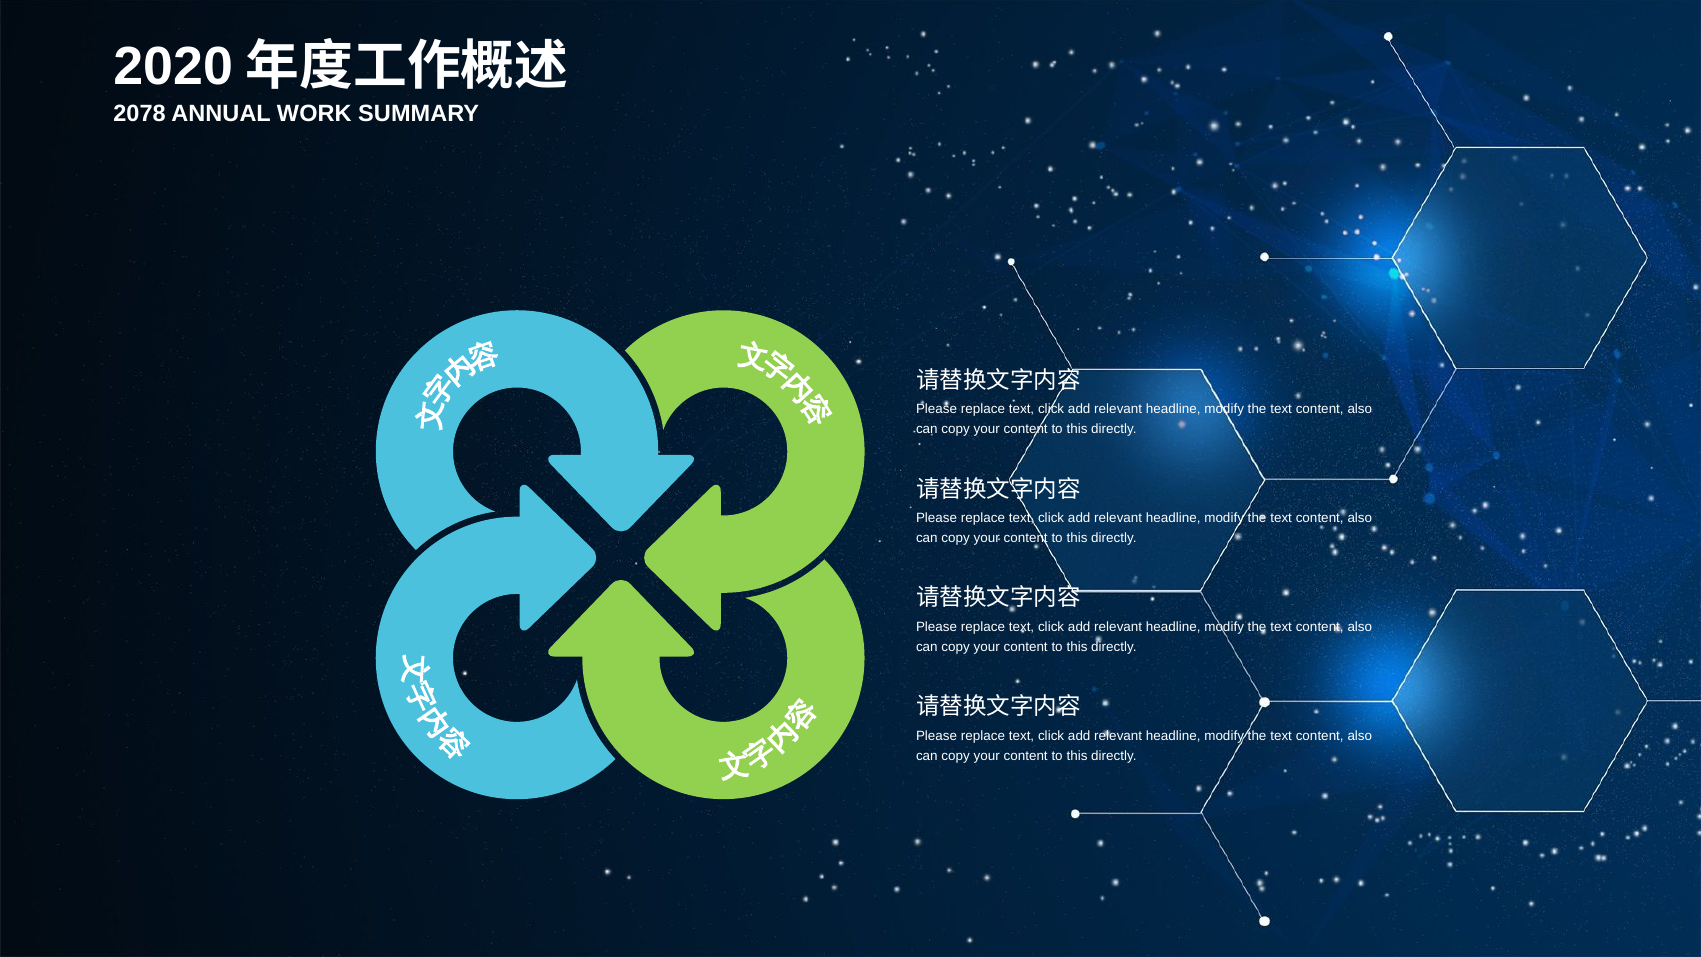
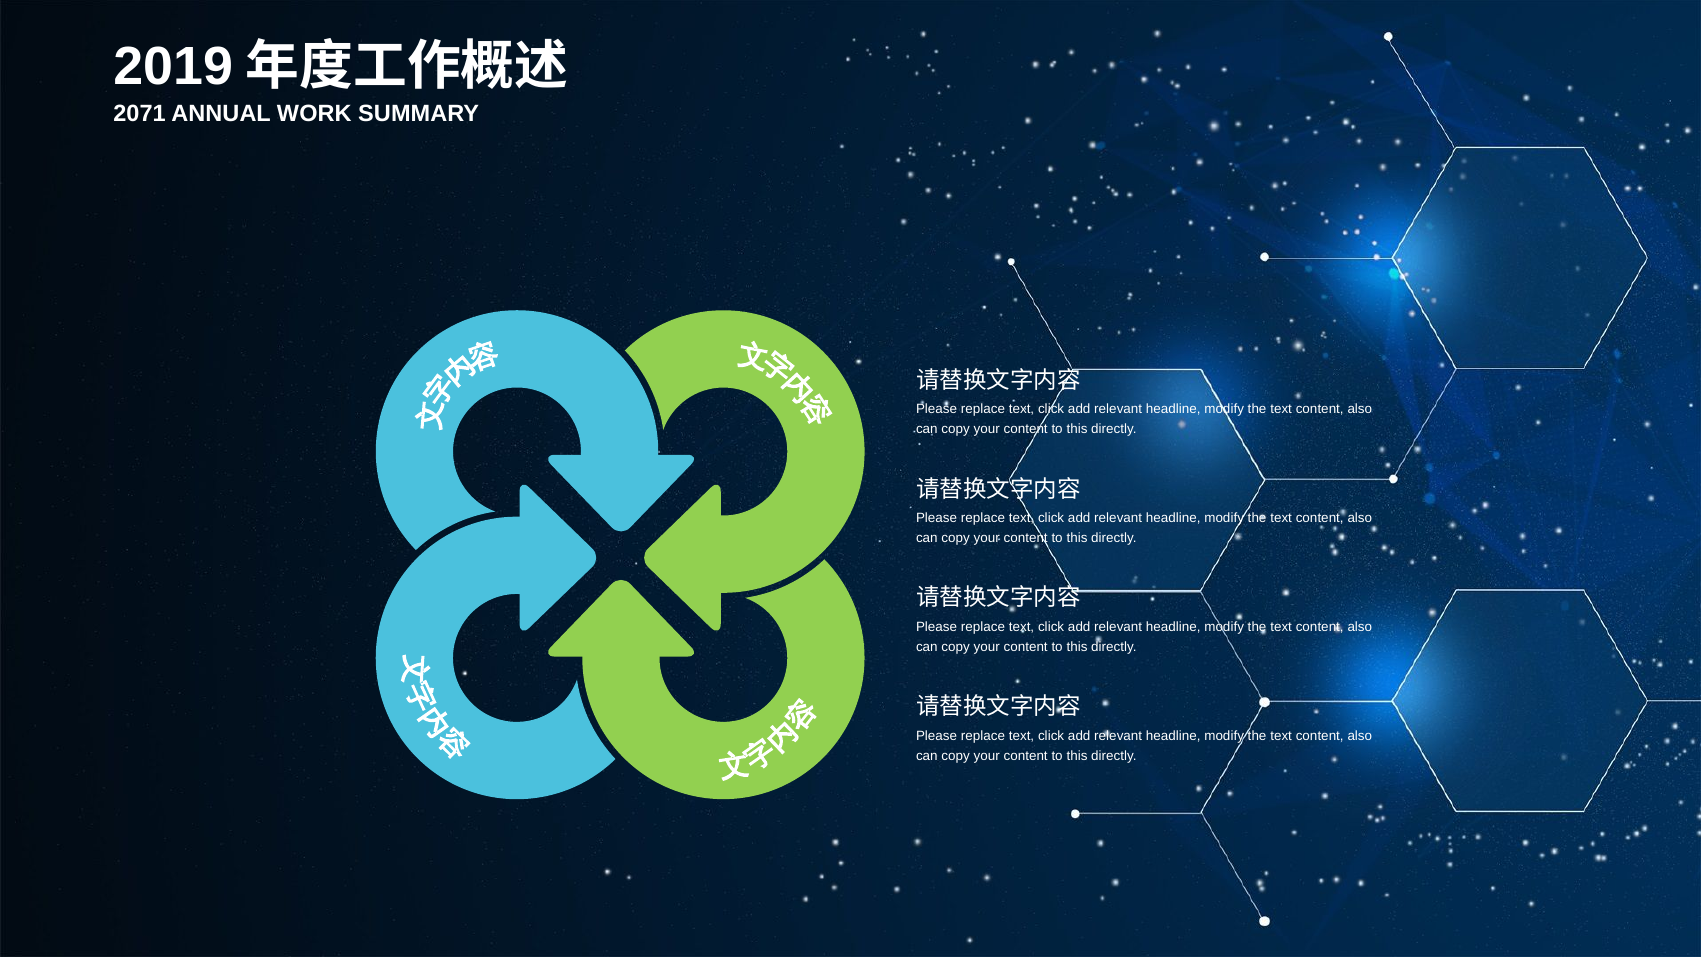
2020: 2020 -> 2019
2078: 2078 -> 2071
